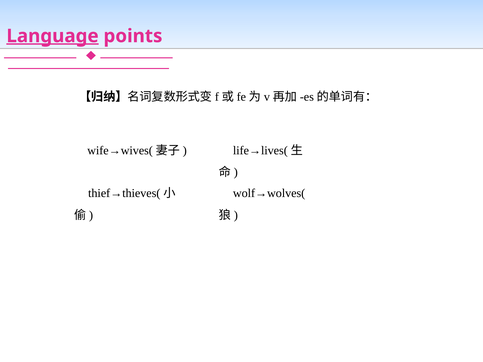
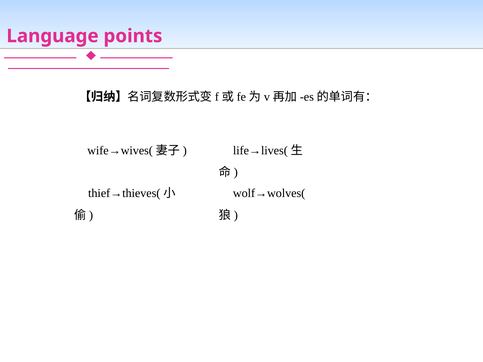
Language underline: present -> none
